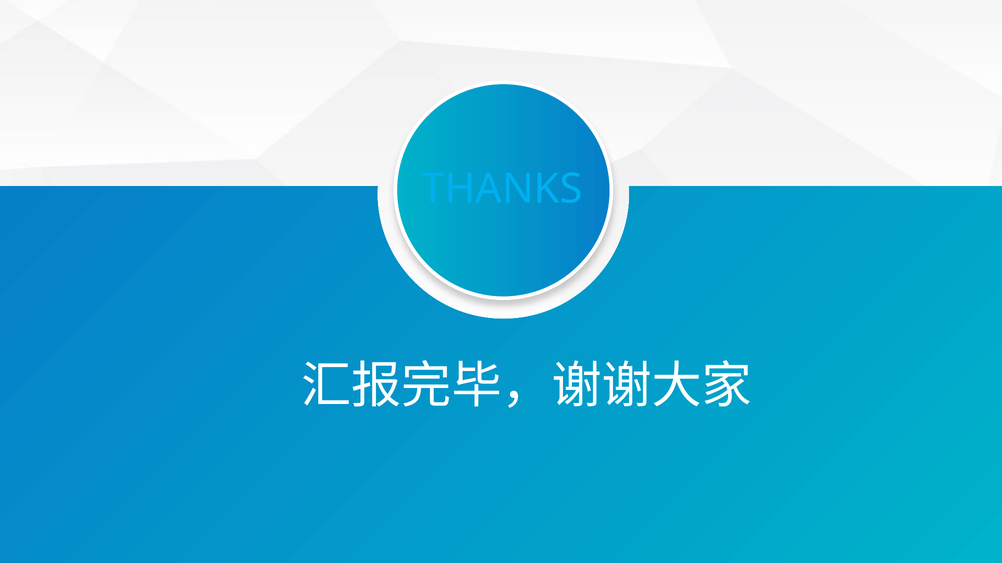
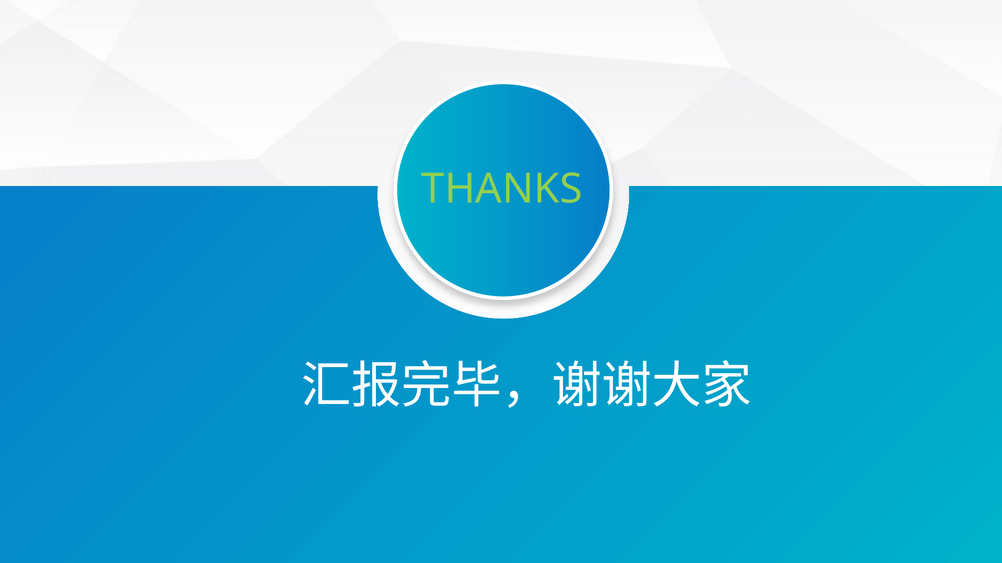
THANKS colour: light blue -> light green
